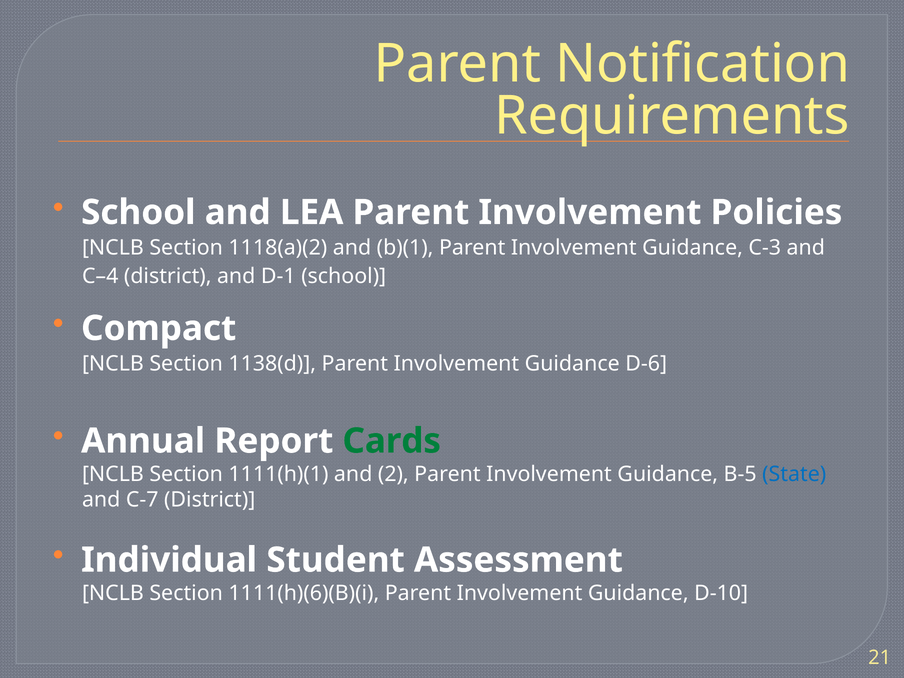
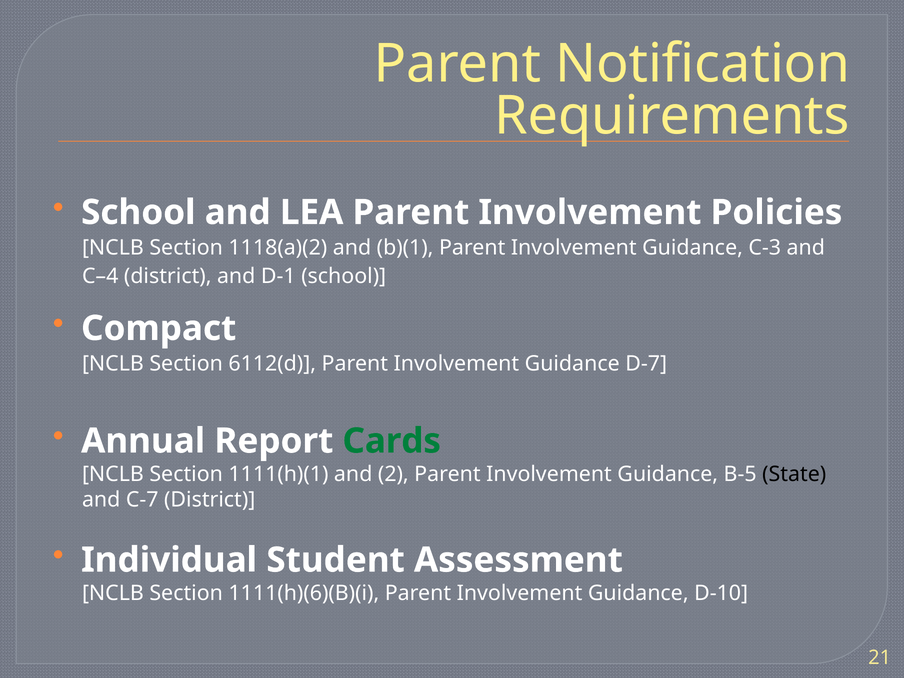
1138(d: 1138(d -> 6112(d
D-6: D-6 -> D-7
State colour: blue -> black
